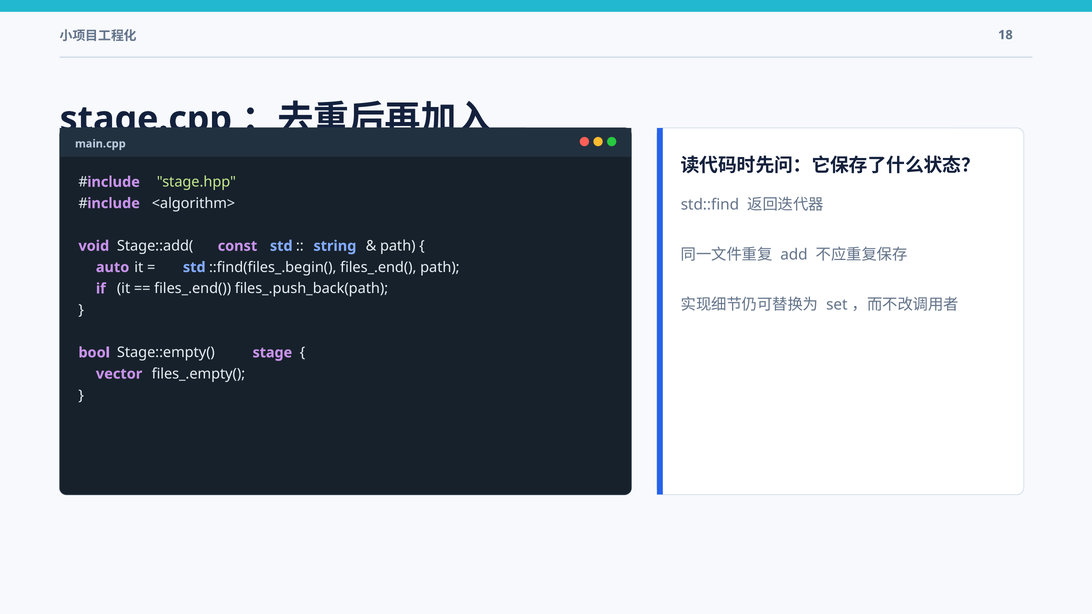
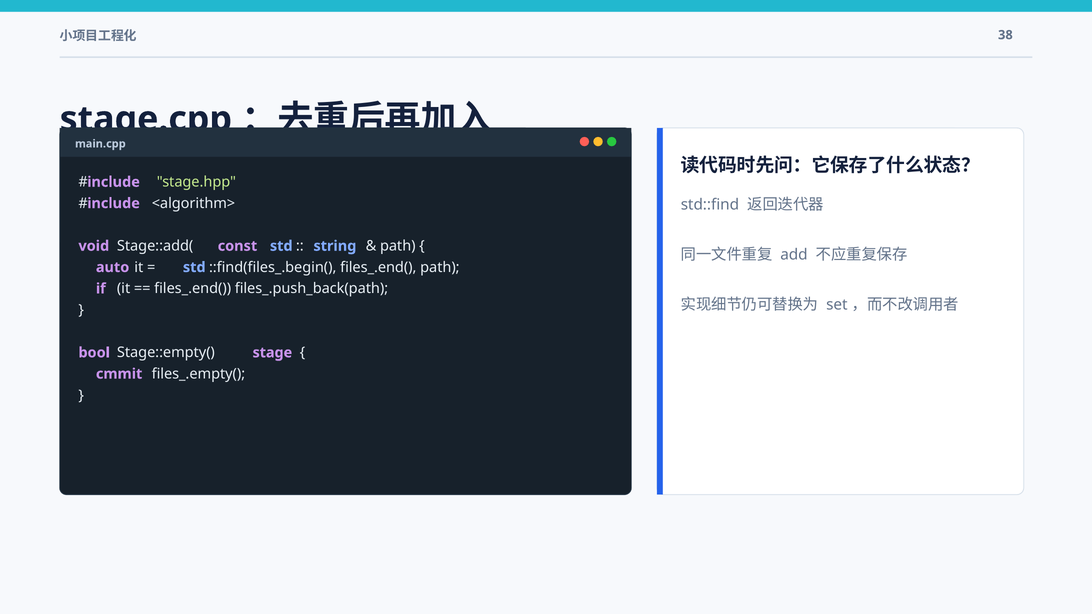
18: 18 -> 38
vector: vector -> cmmit
